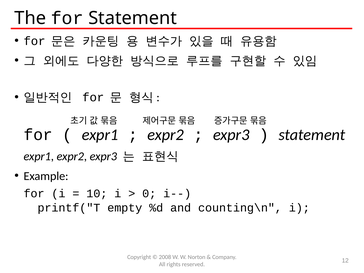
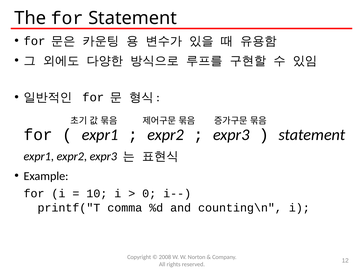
empty: empty -> comma
